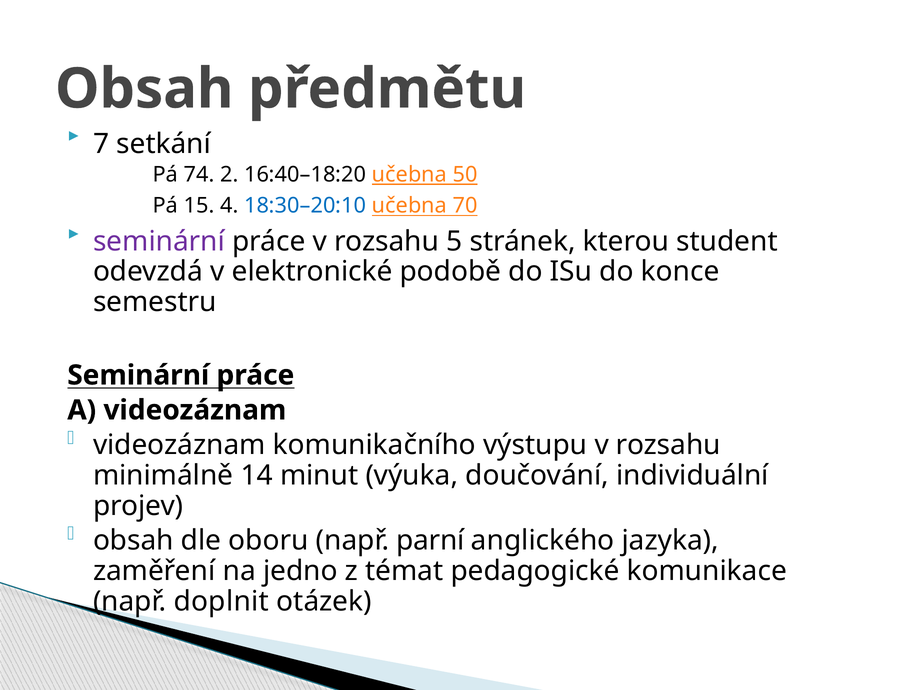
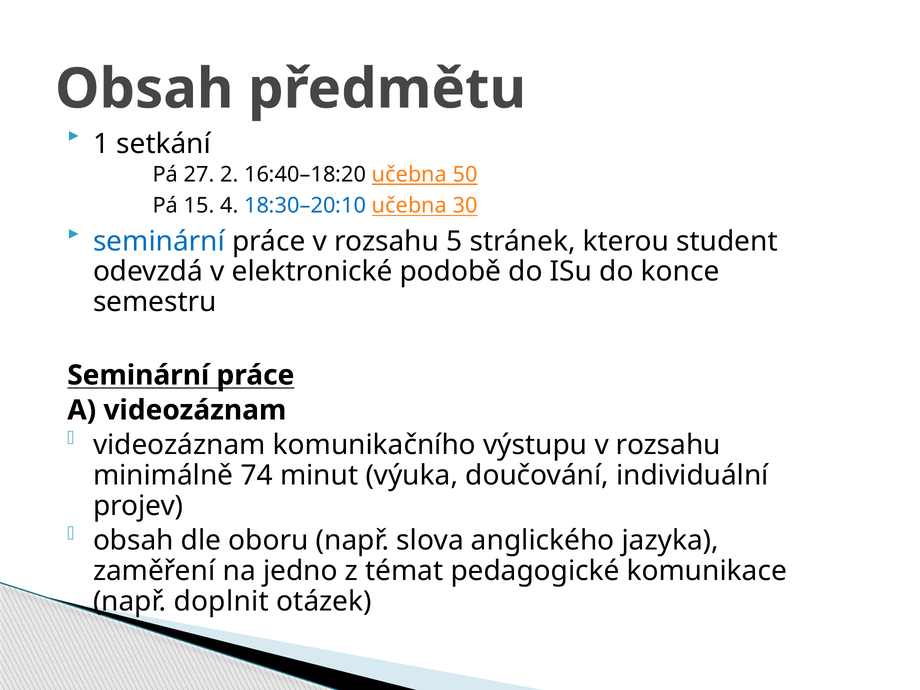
7: 7 -> 1
74: 74 -> 27
70: 70 -> 30
seminární at (159, 241) colour: purple -> blue
14: 14 -> 74
parní: parní -> slova
